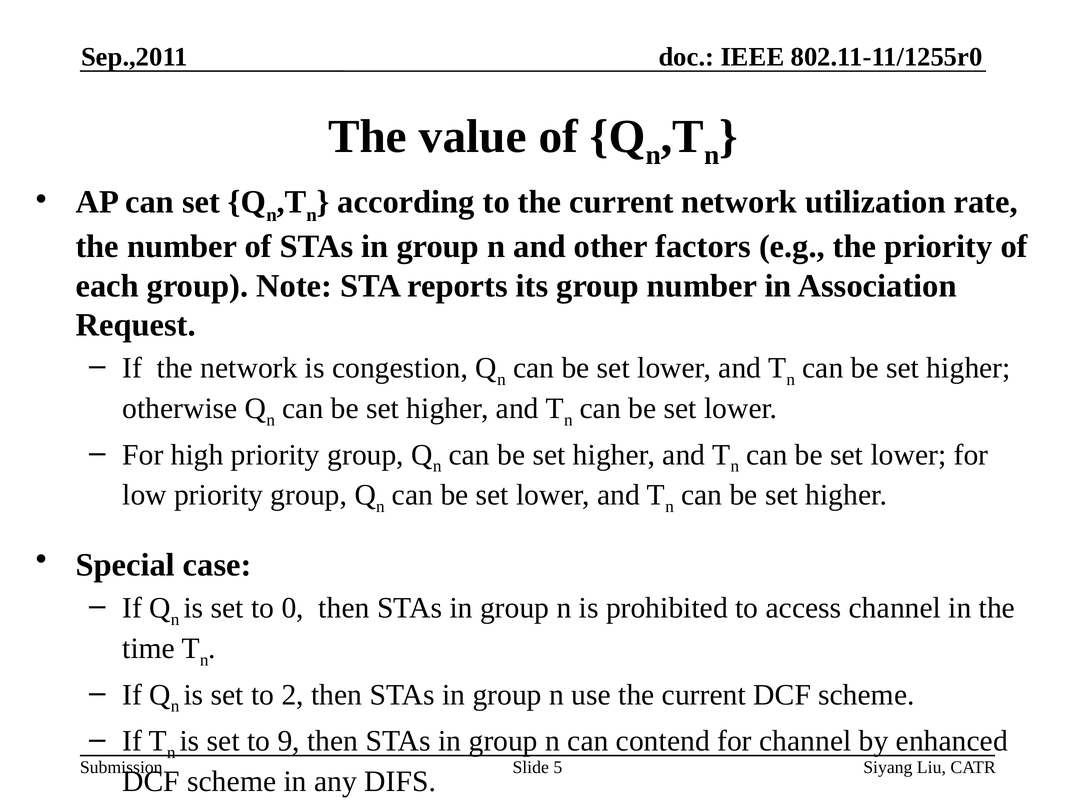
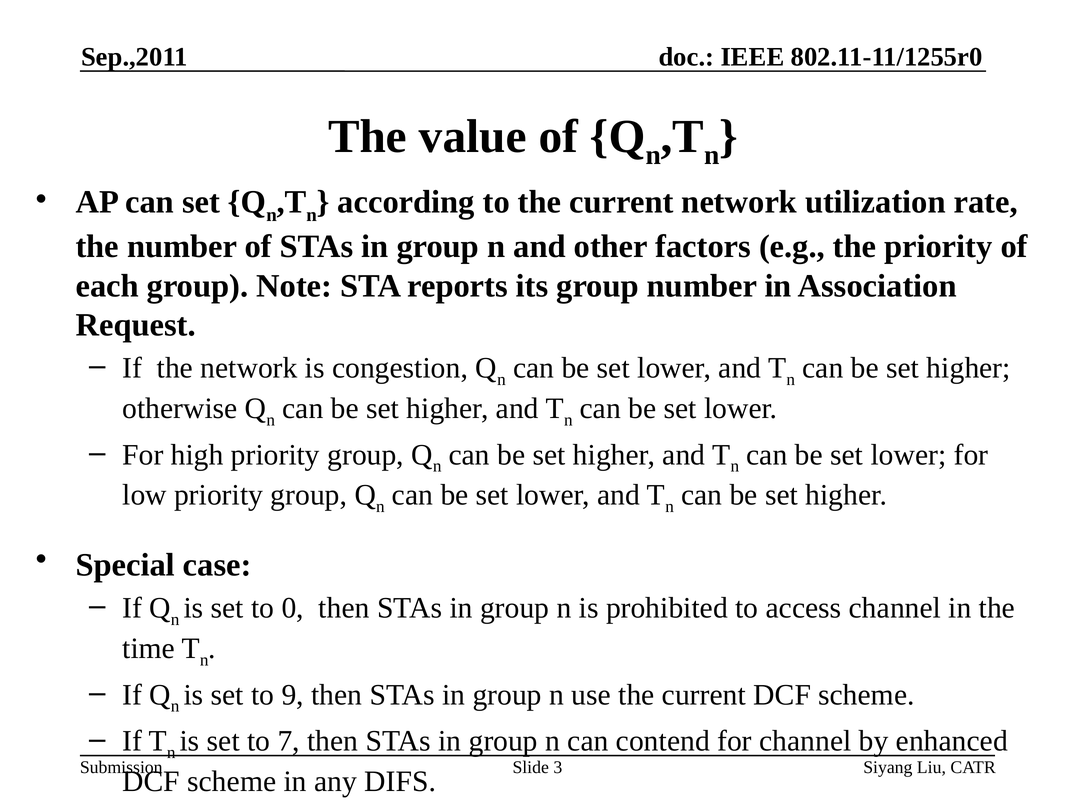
2: 2 -> 9
9: 9 -> 7
5: 5 -> 3
